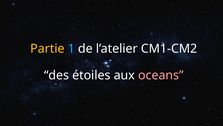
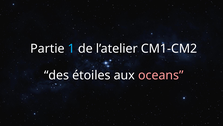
Partie colour: yellow -> white
